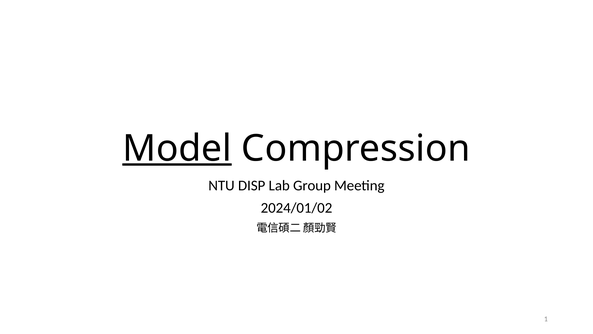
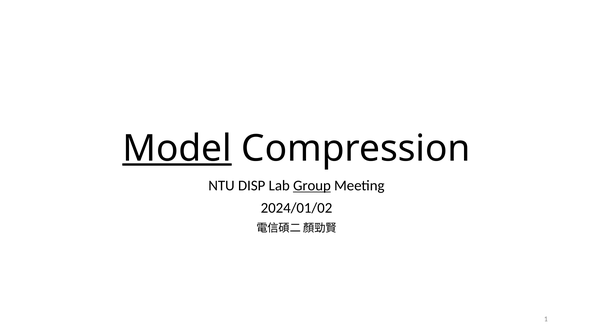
Group underline: none -> present
